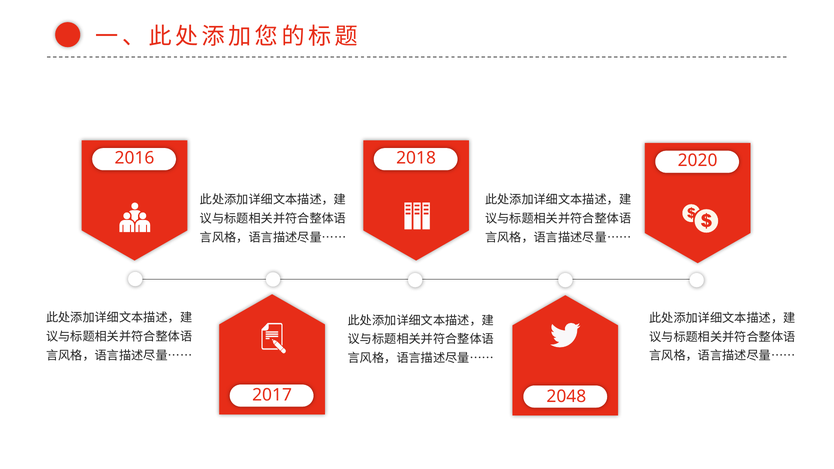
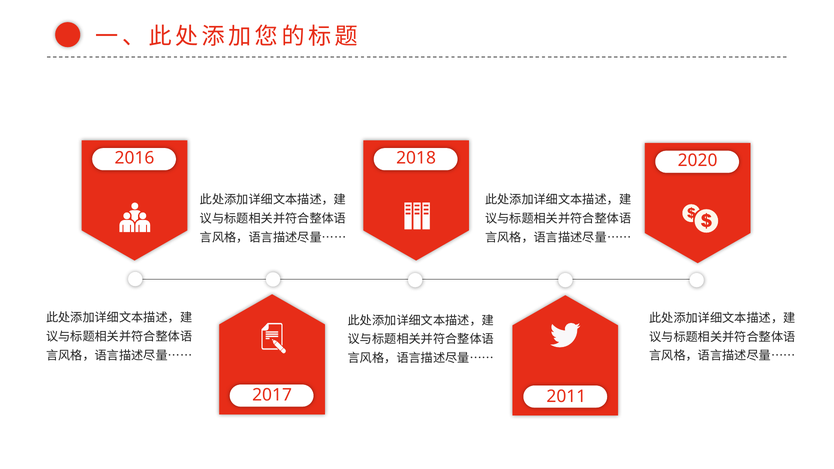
2048: 2048 -> 2011
